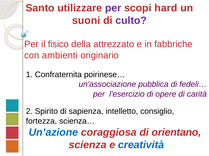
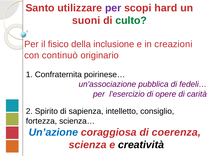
culto colour: purple -> green
attrezzato: attrezzato -> inclusione
fabbriche: fabbriche -> creazioni
ambienti: ambienti -> continuò
orientano: orientano -> coerenza
creatività colour: blue -> black
